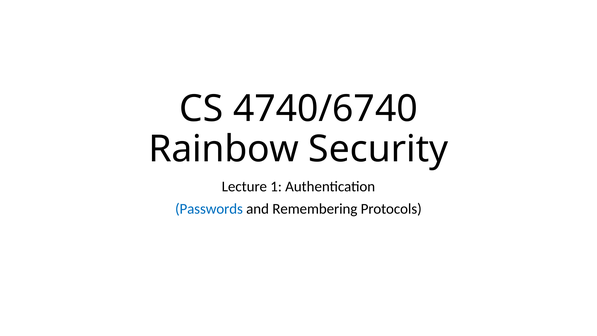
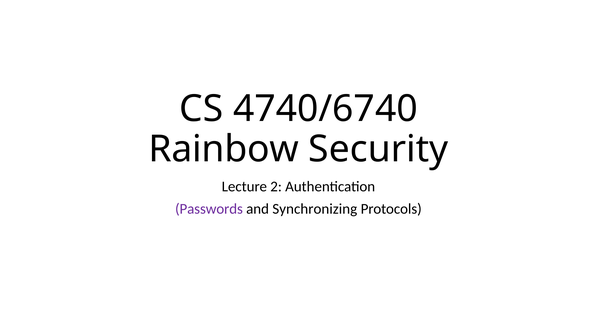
1: 1 -> 2
Passwords colour: blue -> purple
Remembering: Remembering -> Synchronizing
